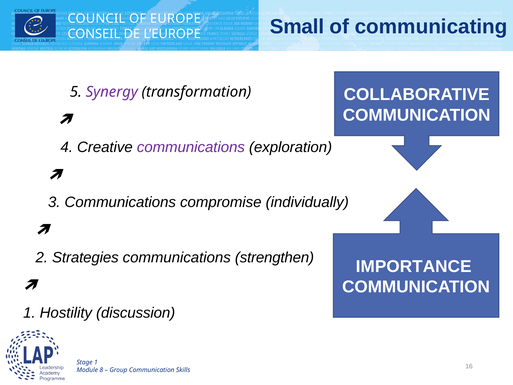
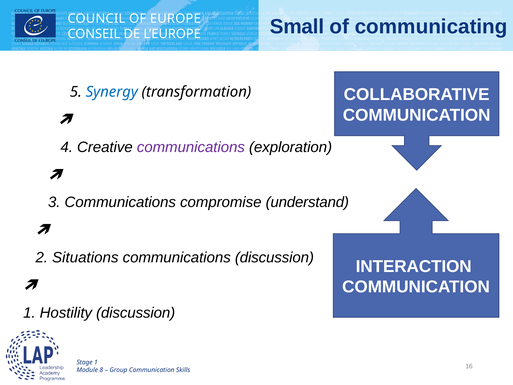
Synergy colour: purple -> blue
individually: individually -> understand
Strategies: Strategies -> Situations
communications strengthen: strengthen -> discussion
IMPORTANCE: IMPORTANCE -> INTERACTION
